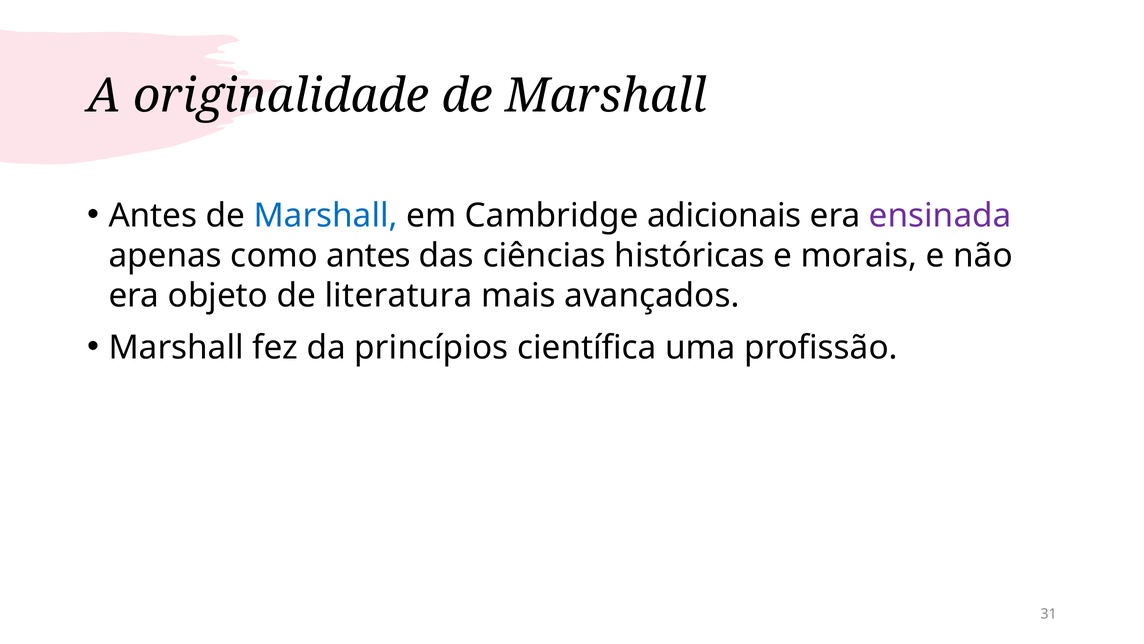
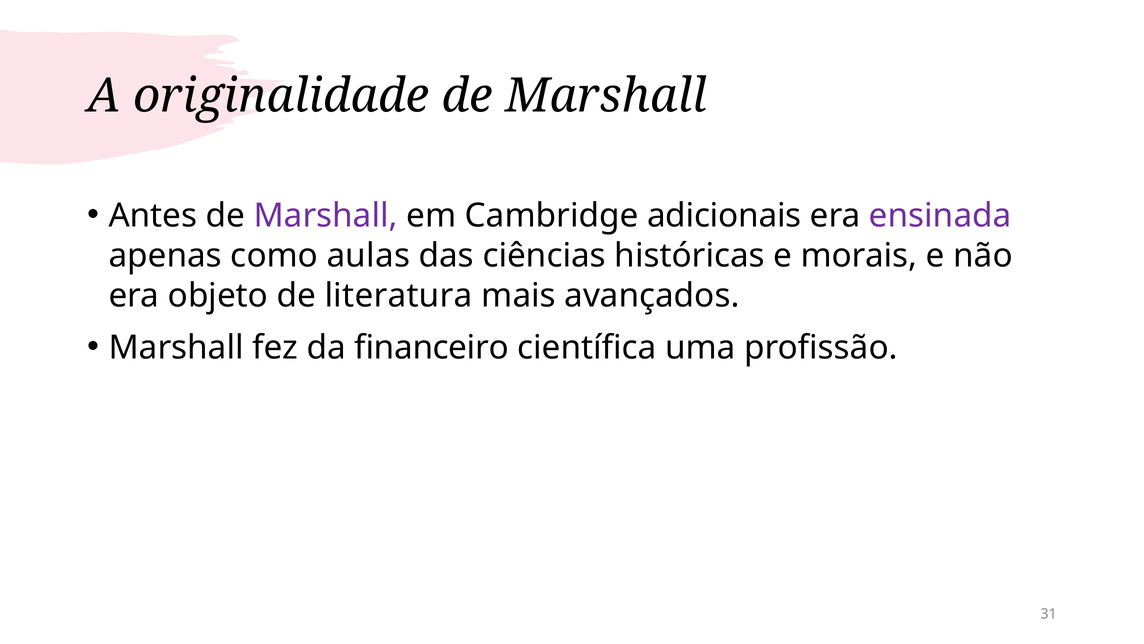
Marshall at (326, 215) colour: blue -> purple
como antes: antes -> aulas
princípios: princípios -> financeiro
